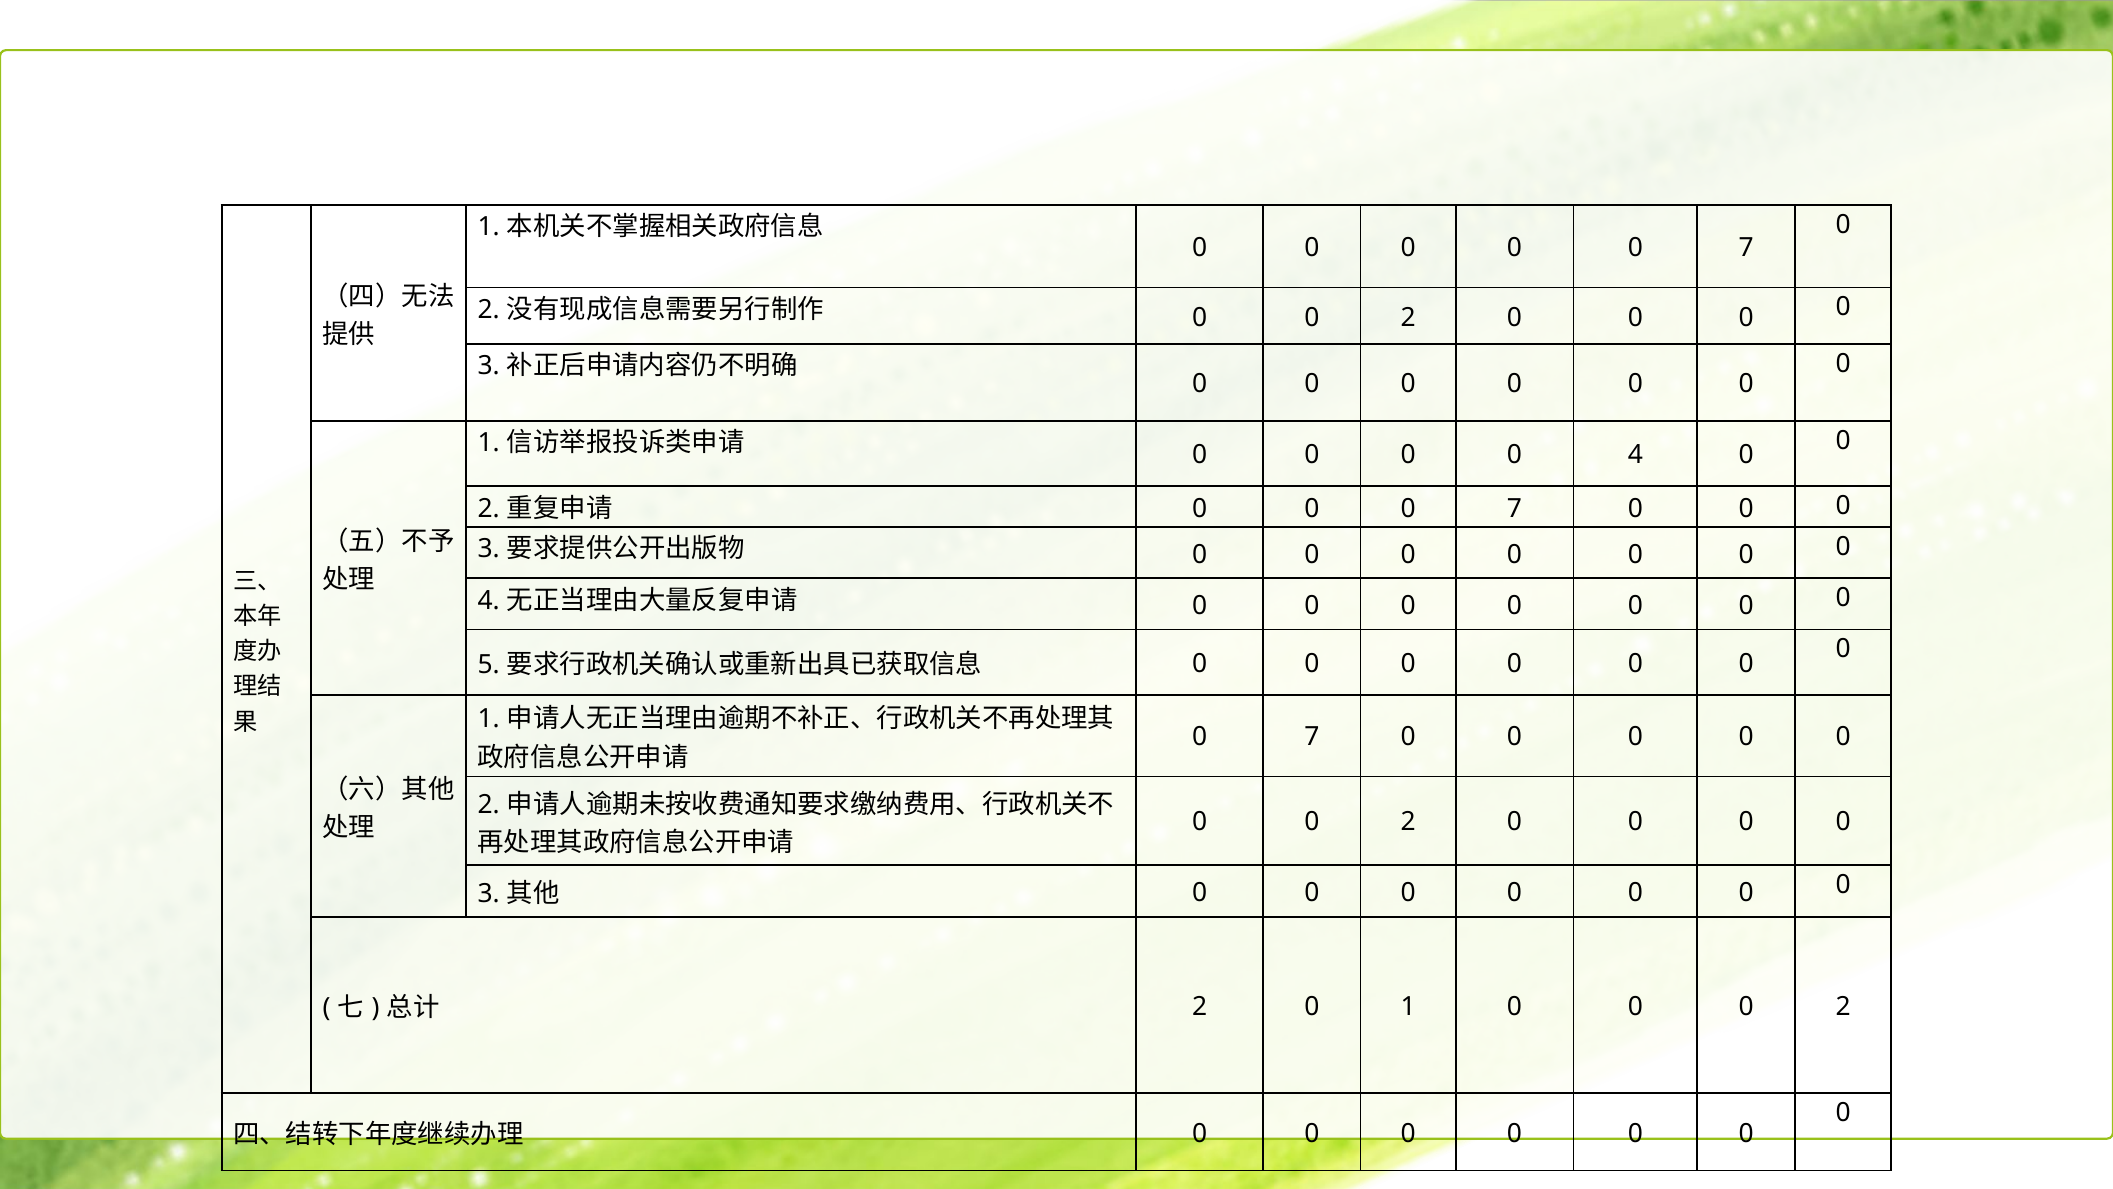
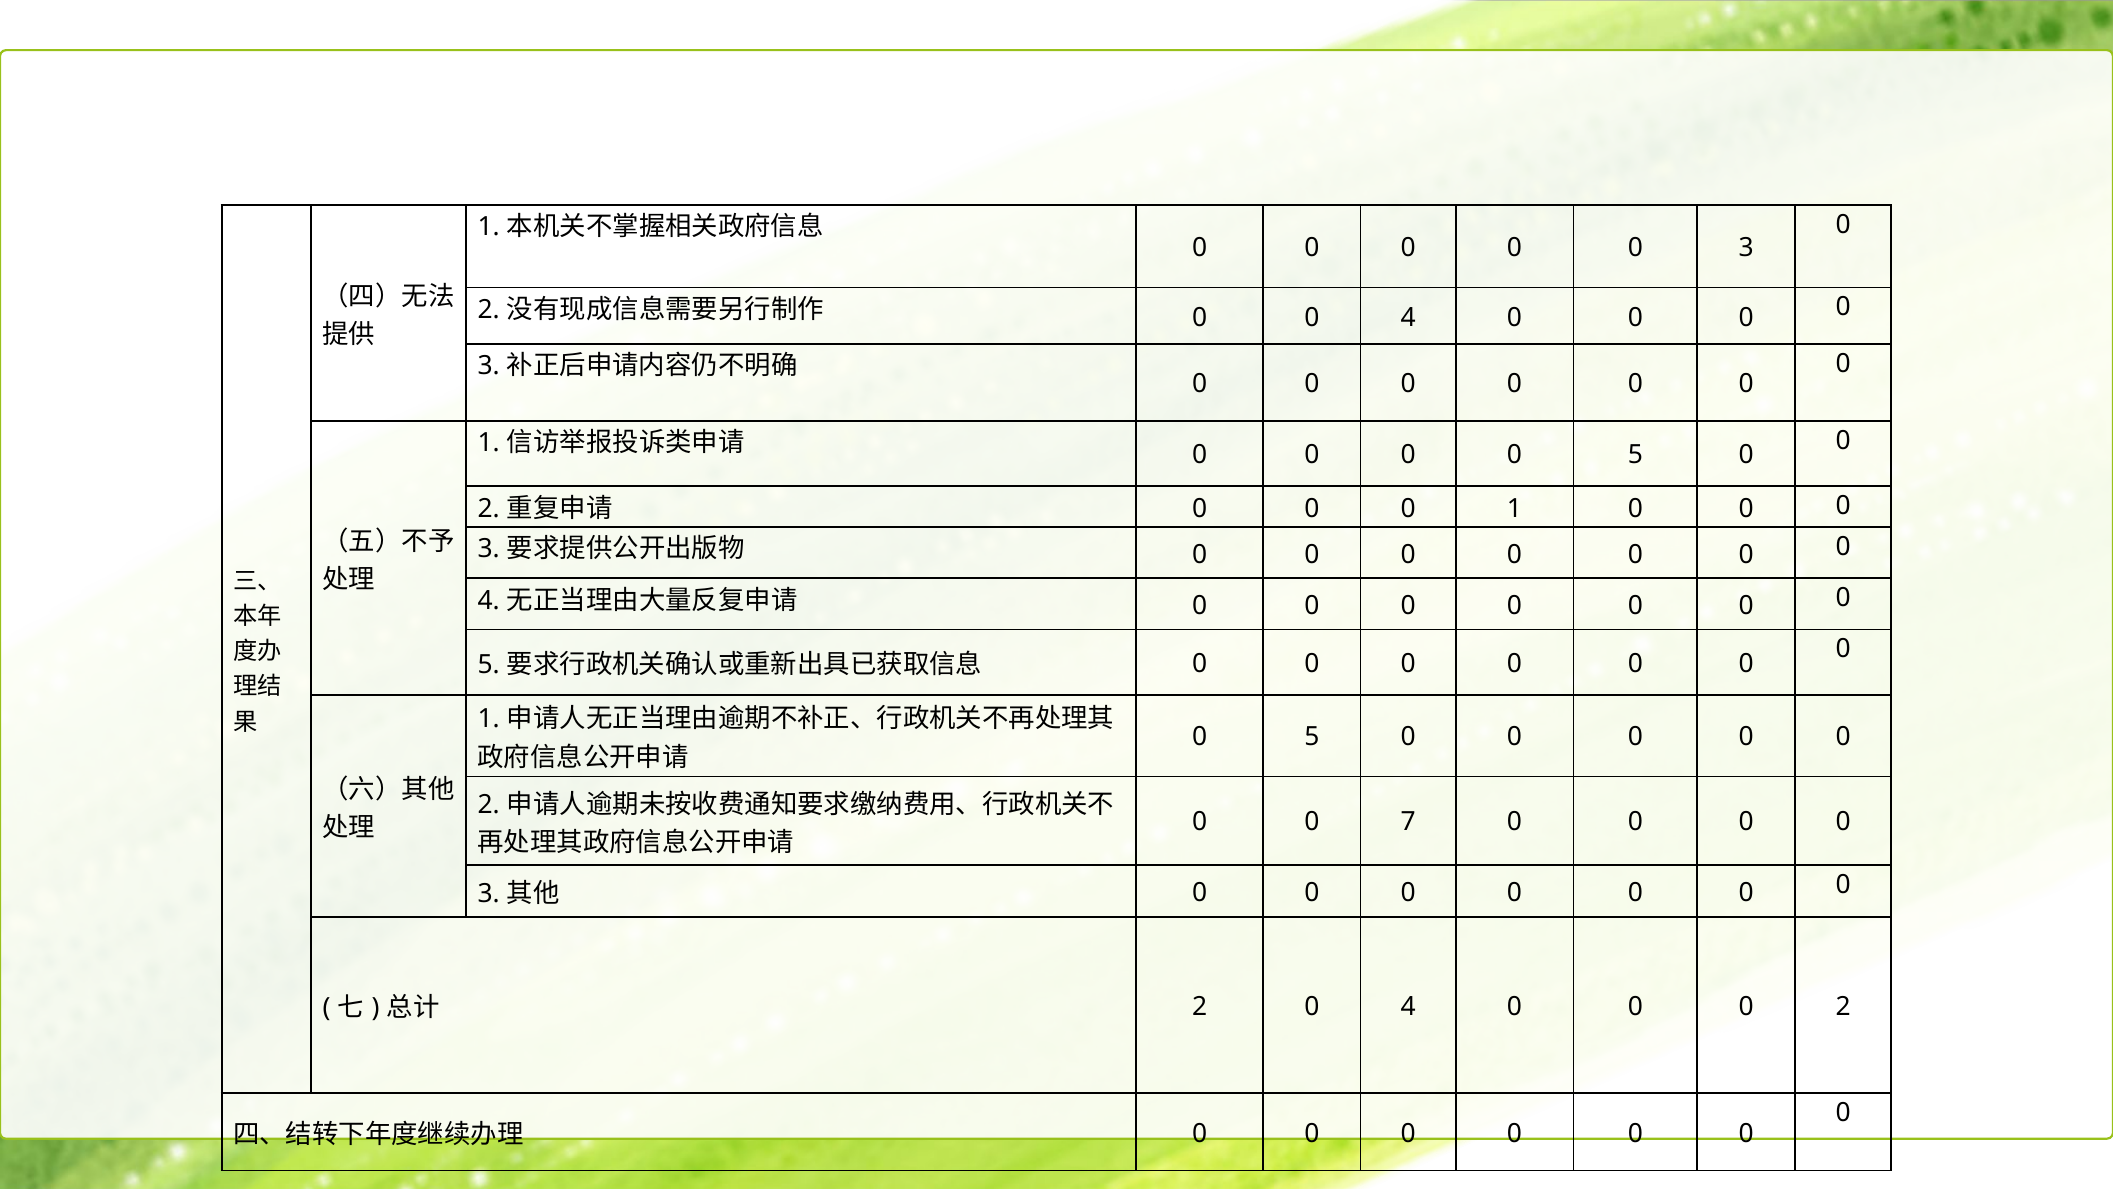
7 at (1746, 248): 7 -> 3
2 at (1408, 317): 2 -> 4
4 at (1635, 455): 4 -> 5
7 at (1515, 508): 7 -> 1
7 at (1312, 737): 7 -> 5
2 at (1408, 822): 2 -> 7
2 0 1: 1 -> 4
